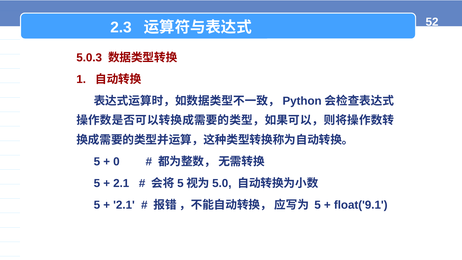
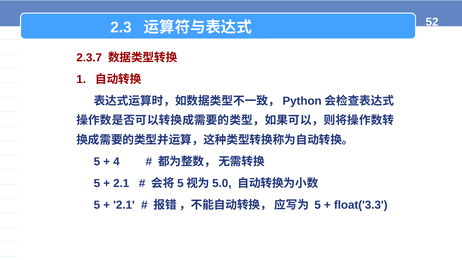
5.0.3: 5.0.3 -> 2.3.7
0: 0 -> 4
float('9.1: float('9.1 -> float('3.3
